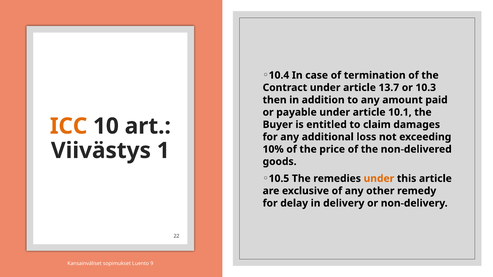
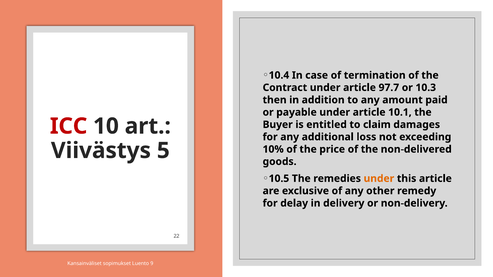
13.7: 13.7 -> 97.7
ICC colour: orange -> red
1: 1 -> 5
